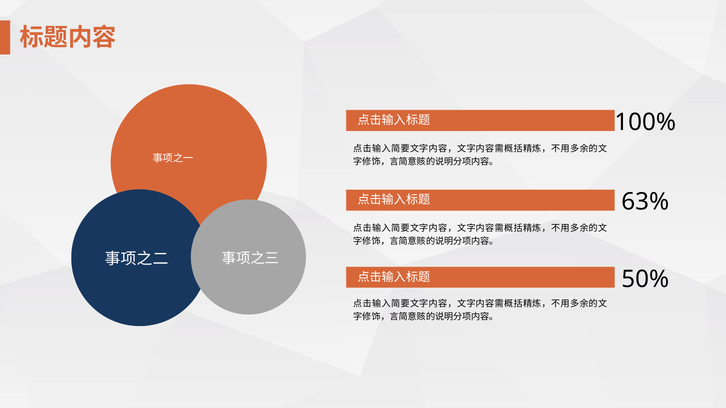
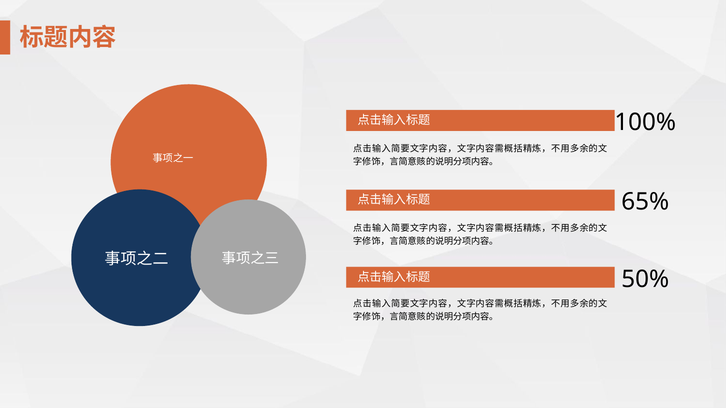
63%: 63% -> 65%
